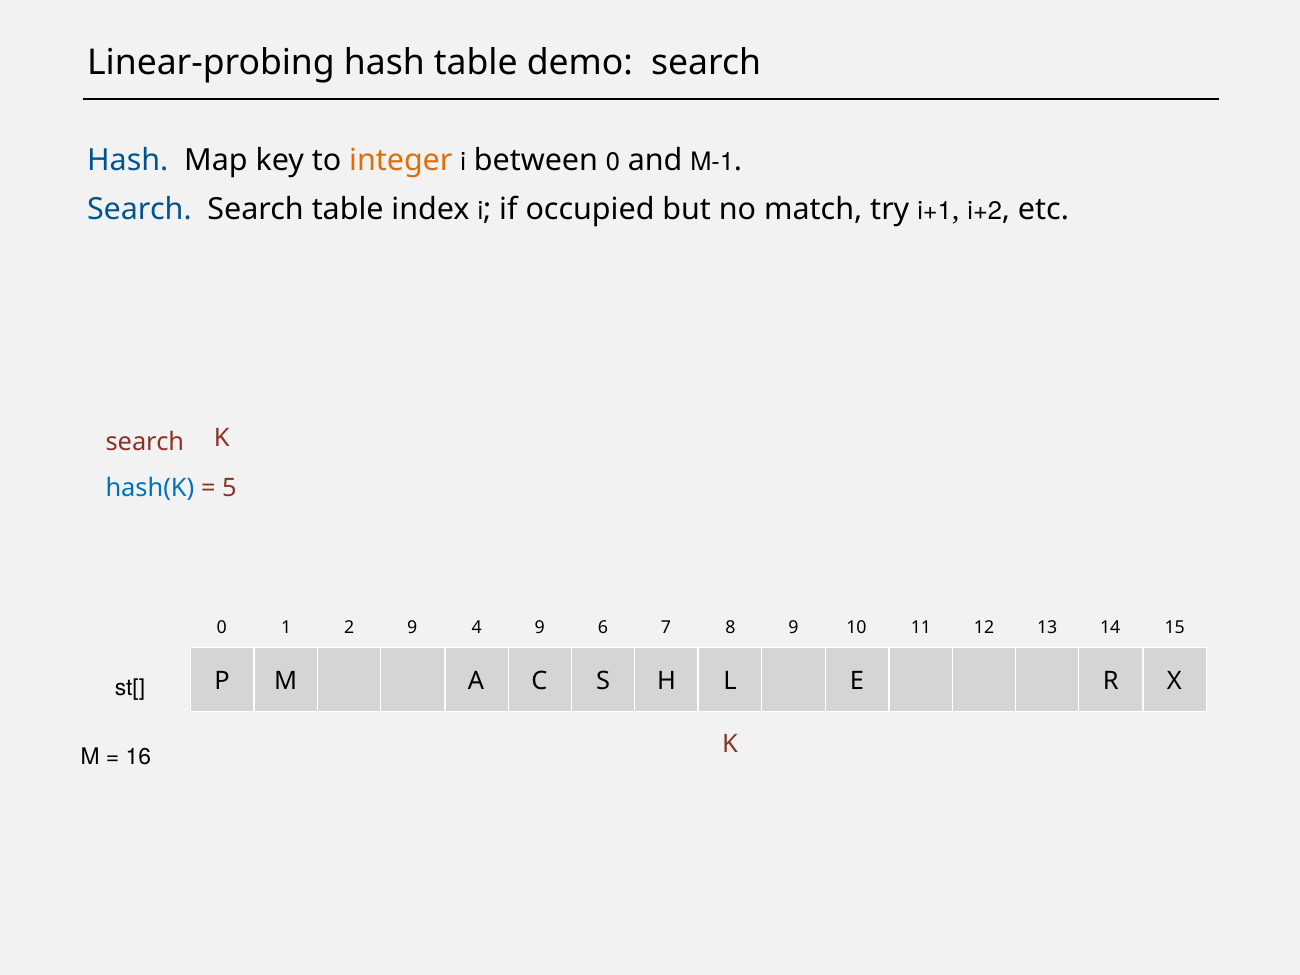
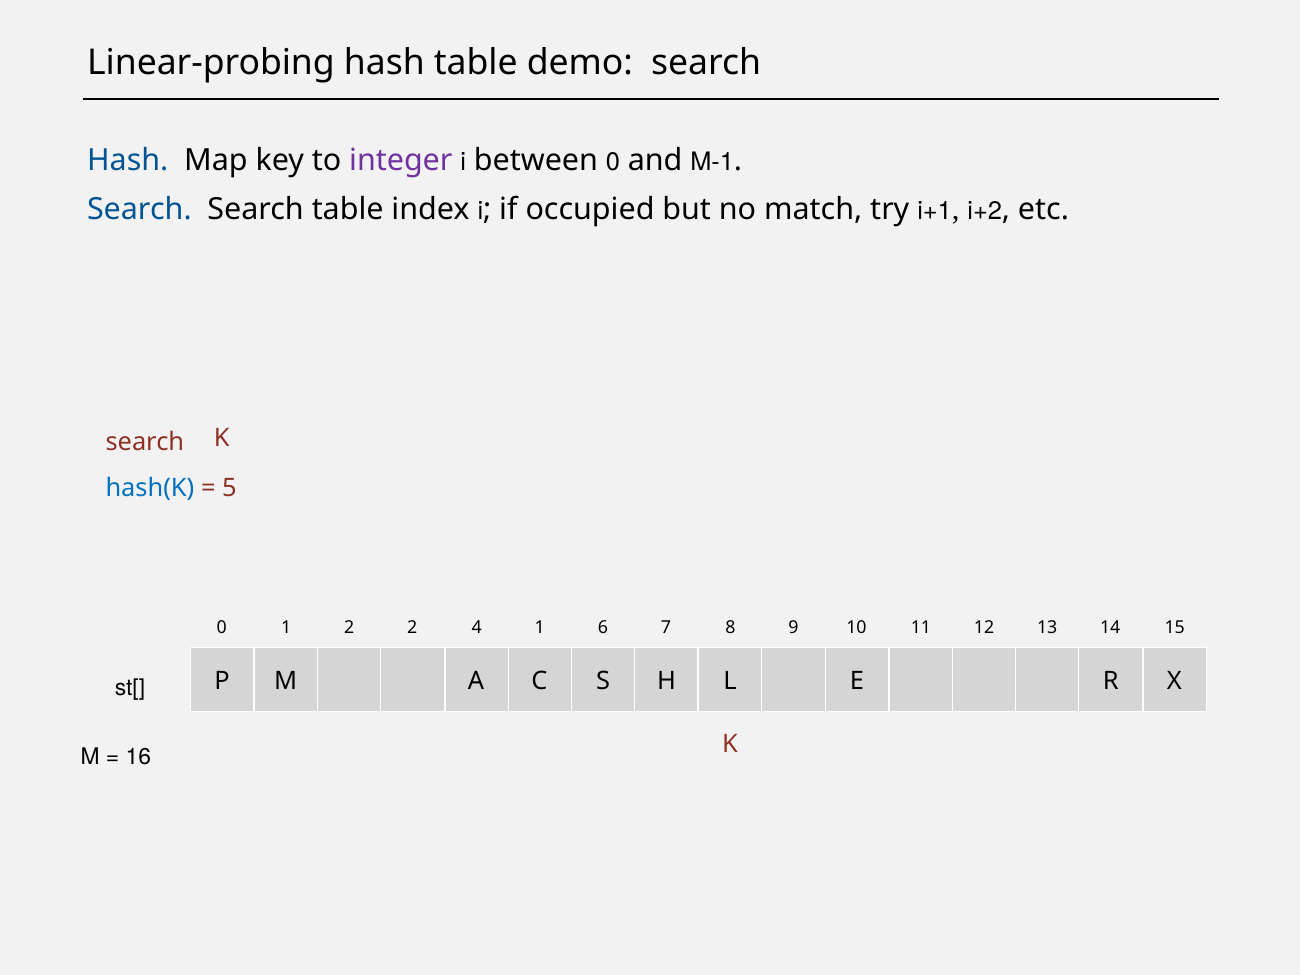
integer colour: orange -> purple
2 9: 9 -> 2
4 9: 9 -> 1
